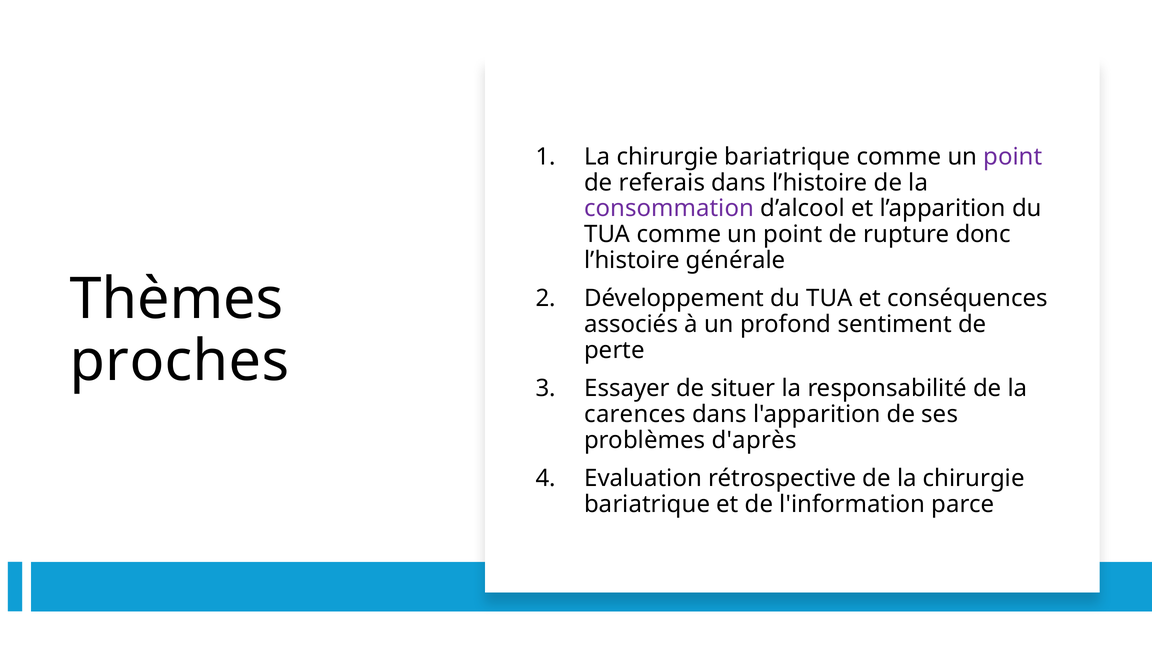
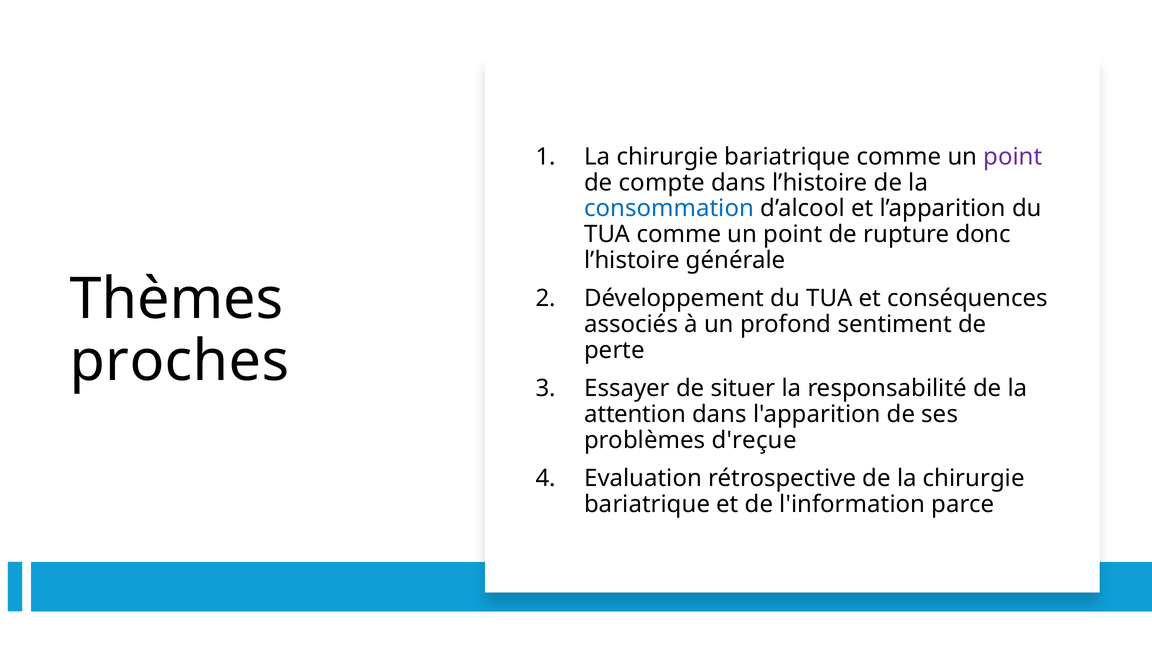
referais: referais -> compte
consommation colour: purple -> blue
carences: carences -> attention
d'après: d'après -> d'reçue
